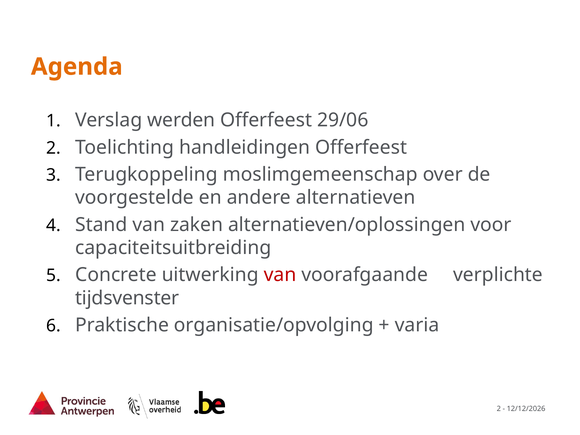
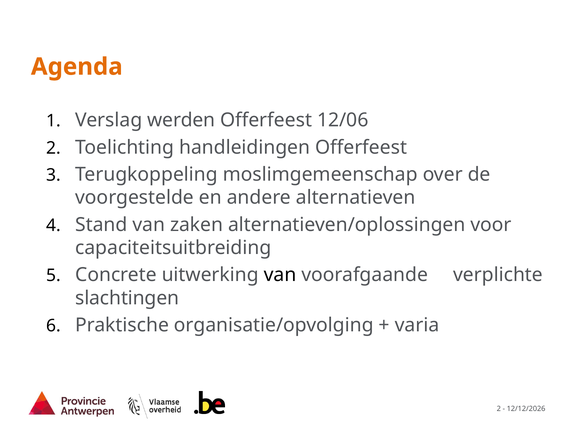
29/06: 29/06 -> 12/06
van at (280, 275) colour: red -> black
tijdsvenster: tijdsvenster -> slachtingen
